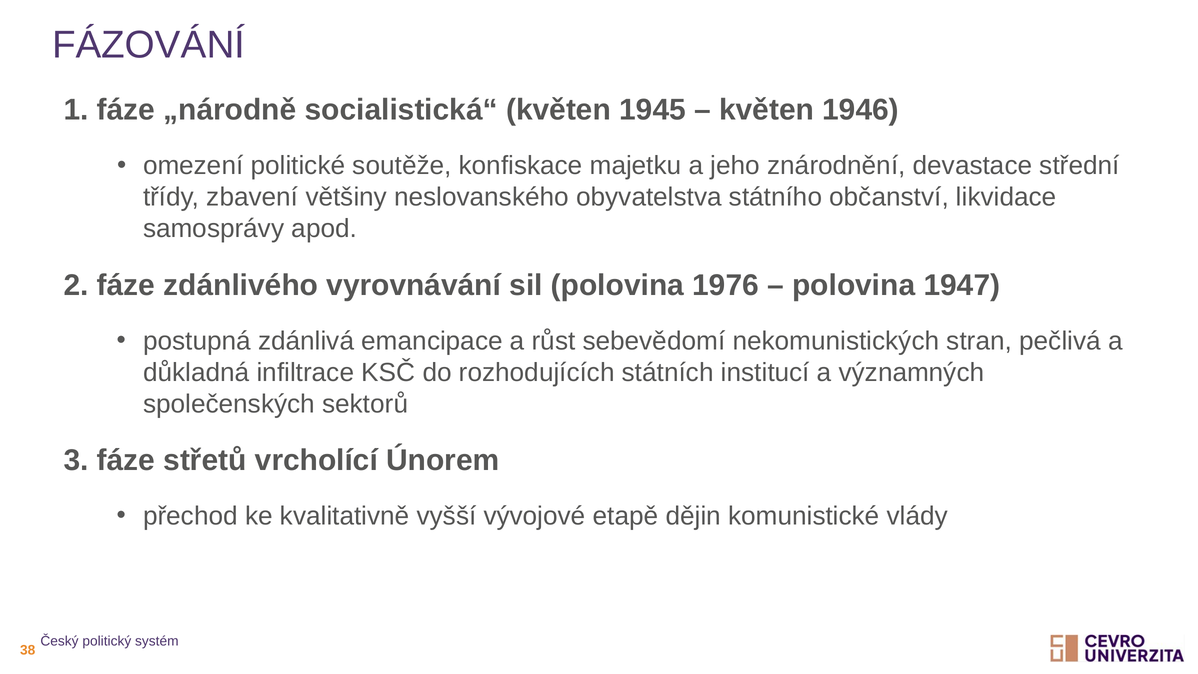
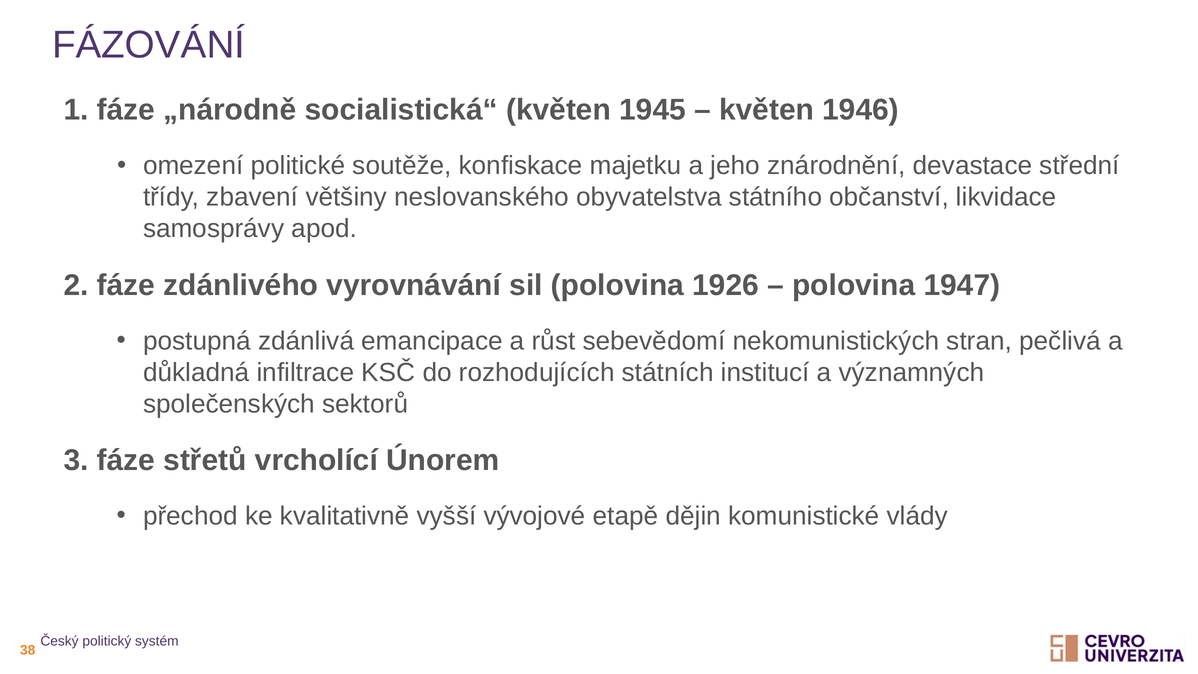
1976: 1976 -> 1926
